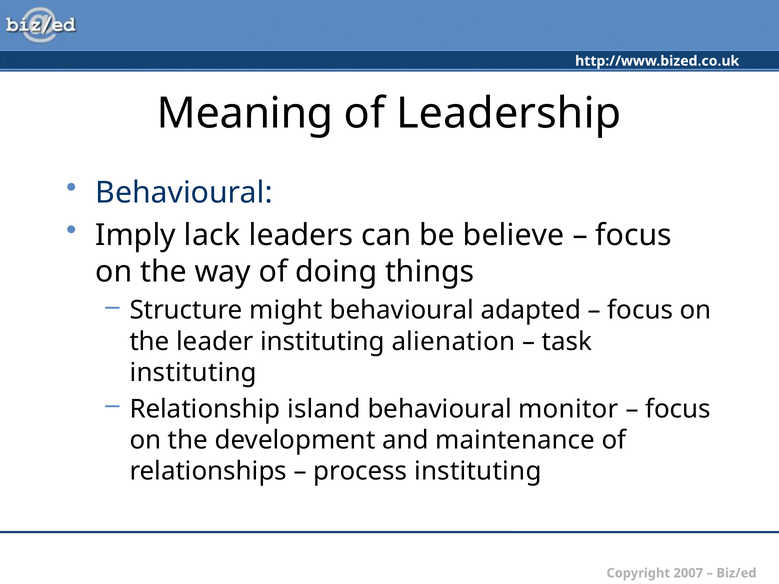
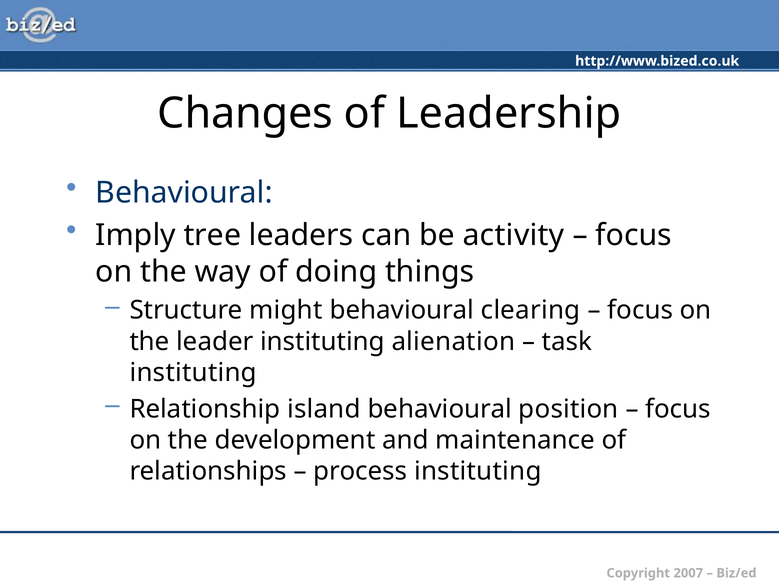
Meaning: Meaning -> Changes
lack: lack -> tree
believe: believe -> activity
adapted: adapted -> clearing
monitor: monitor -> position
